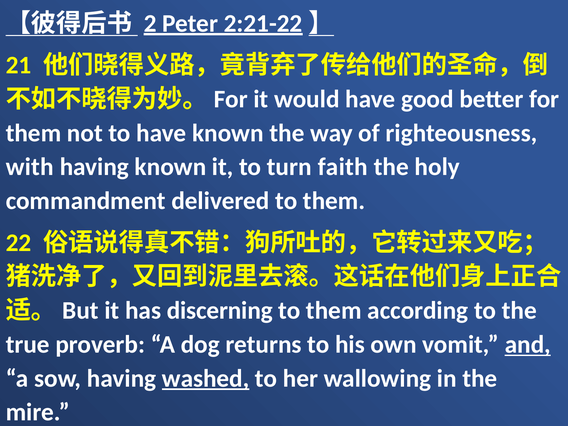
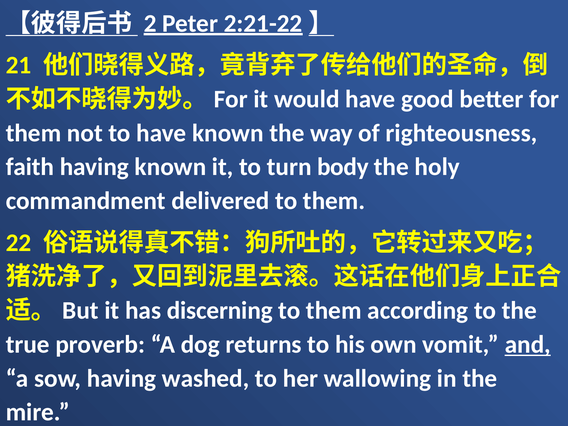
with: with -> faith
faith: faith -> body
washed underline: present -> none
